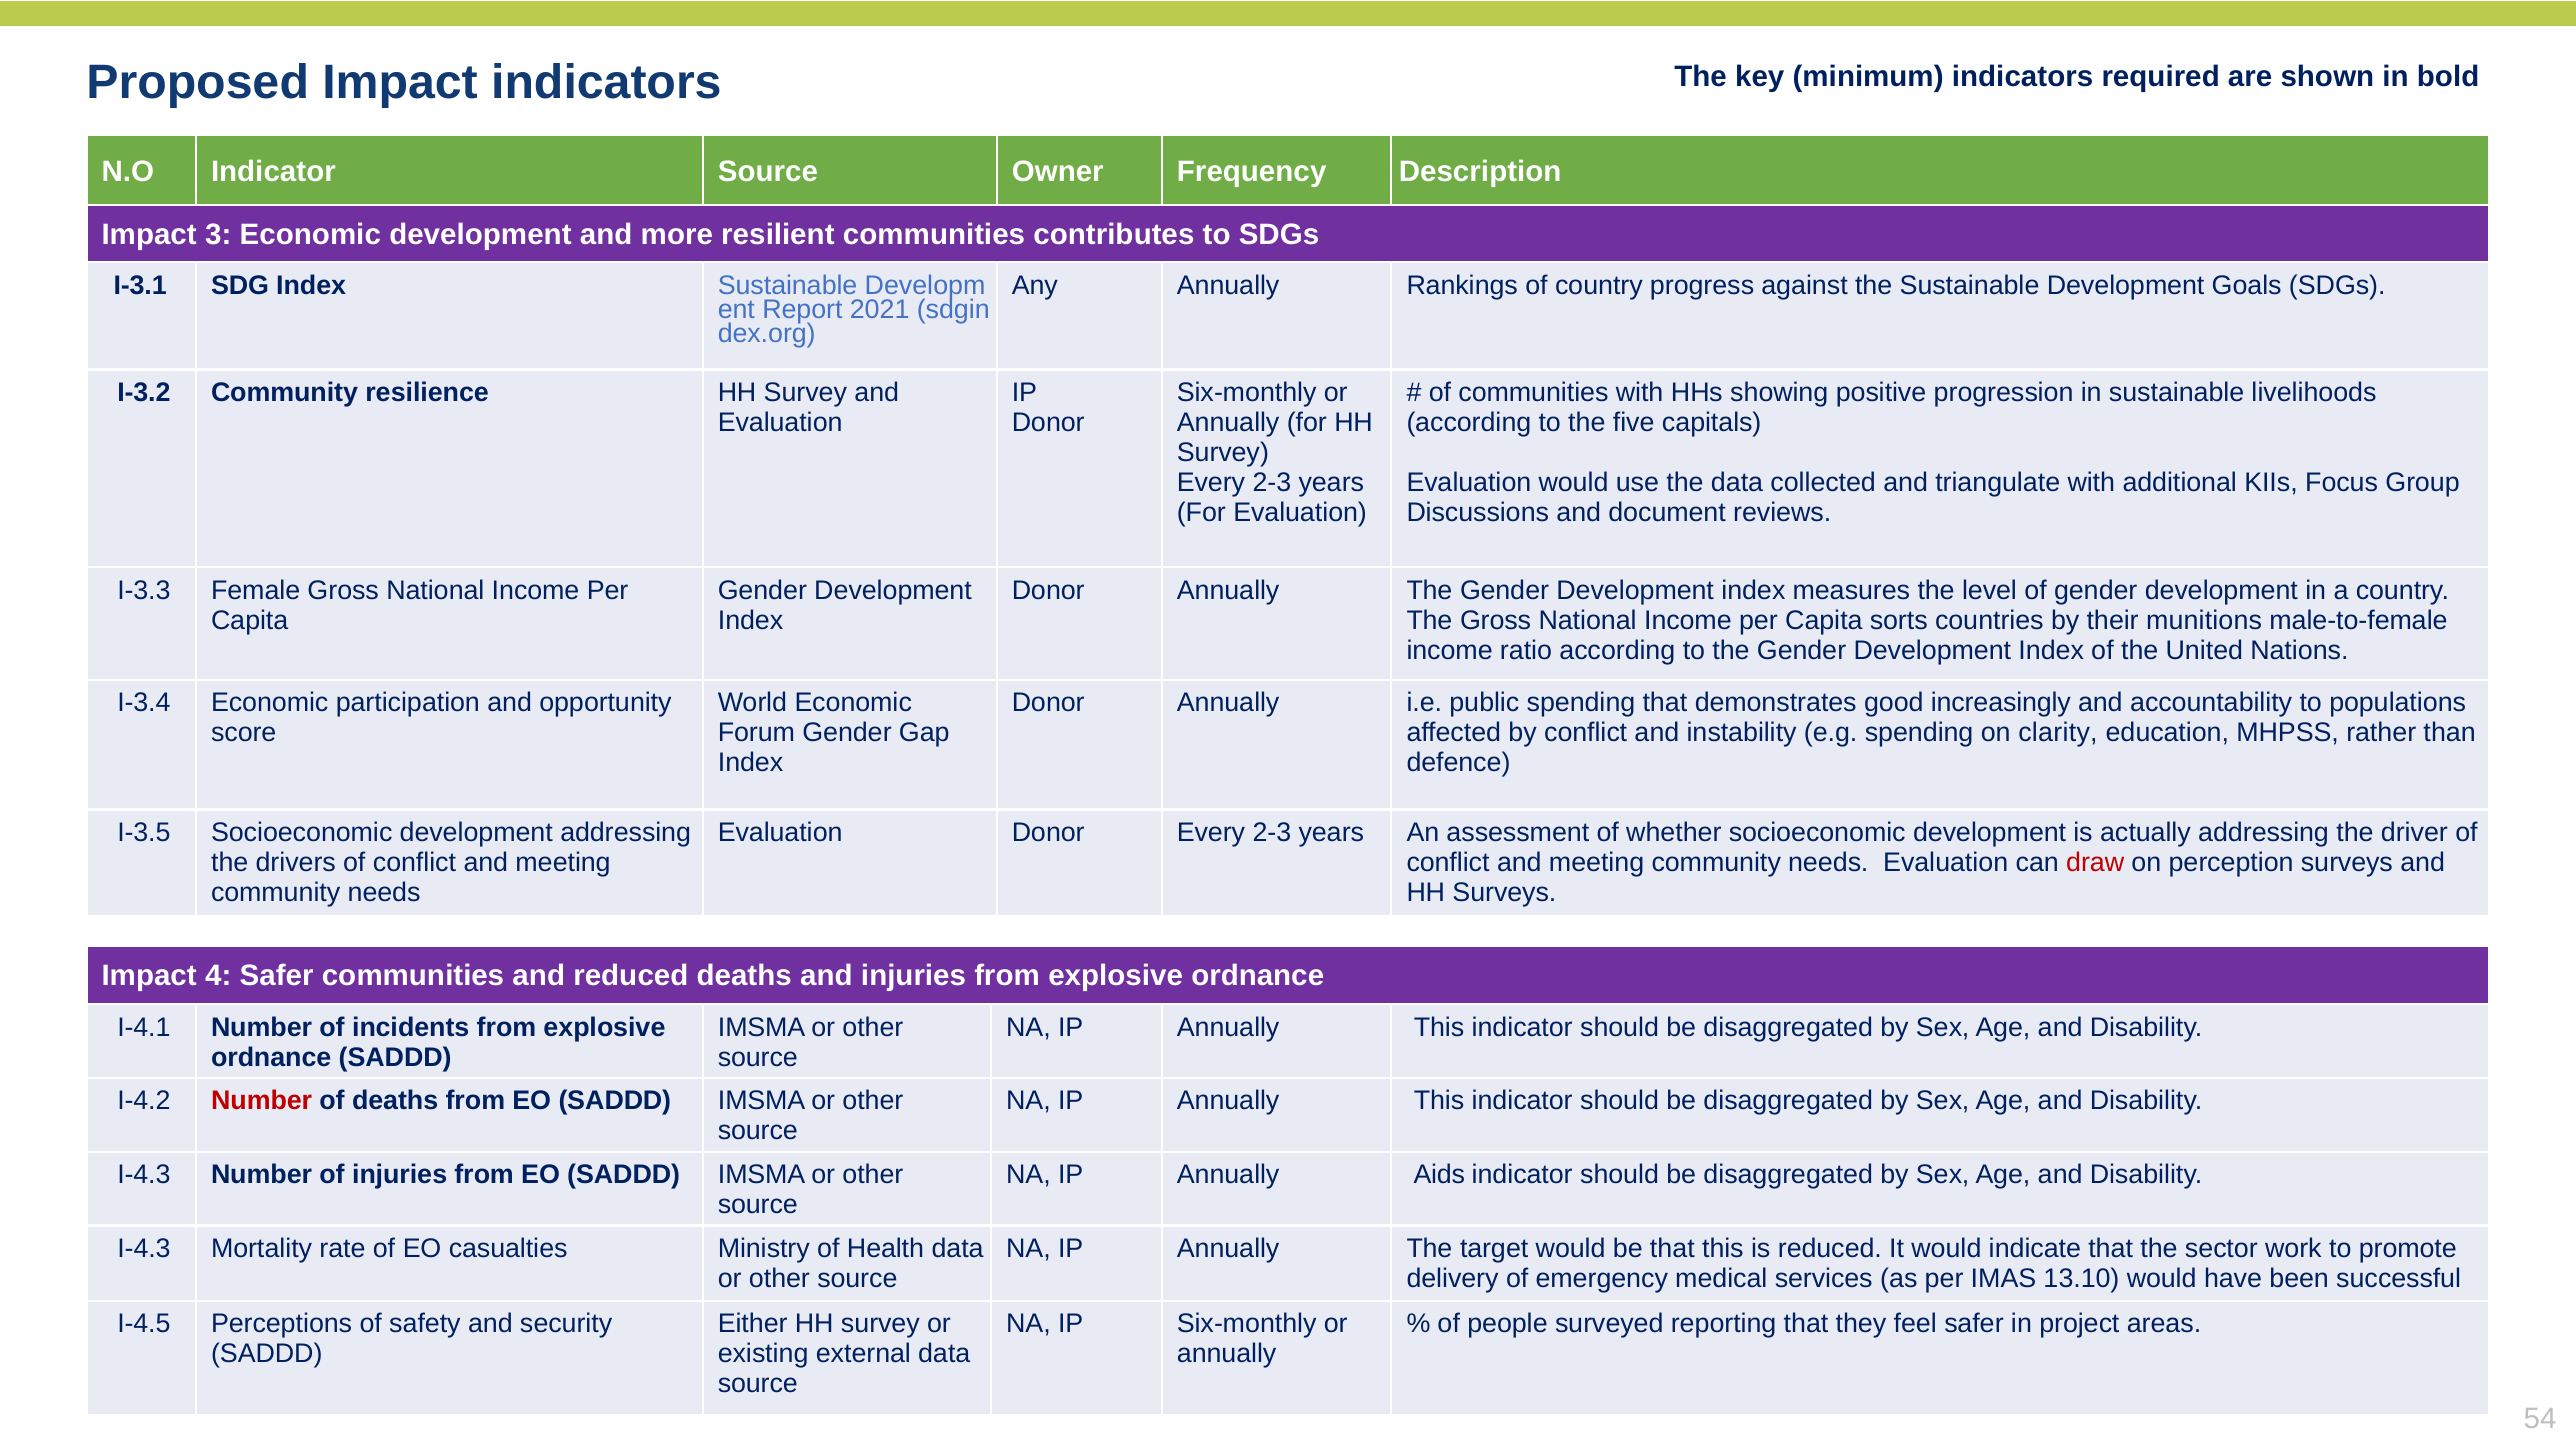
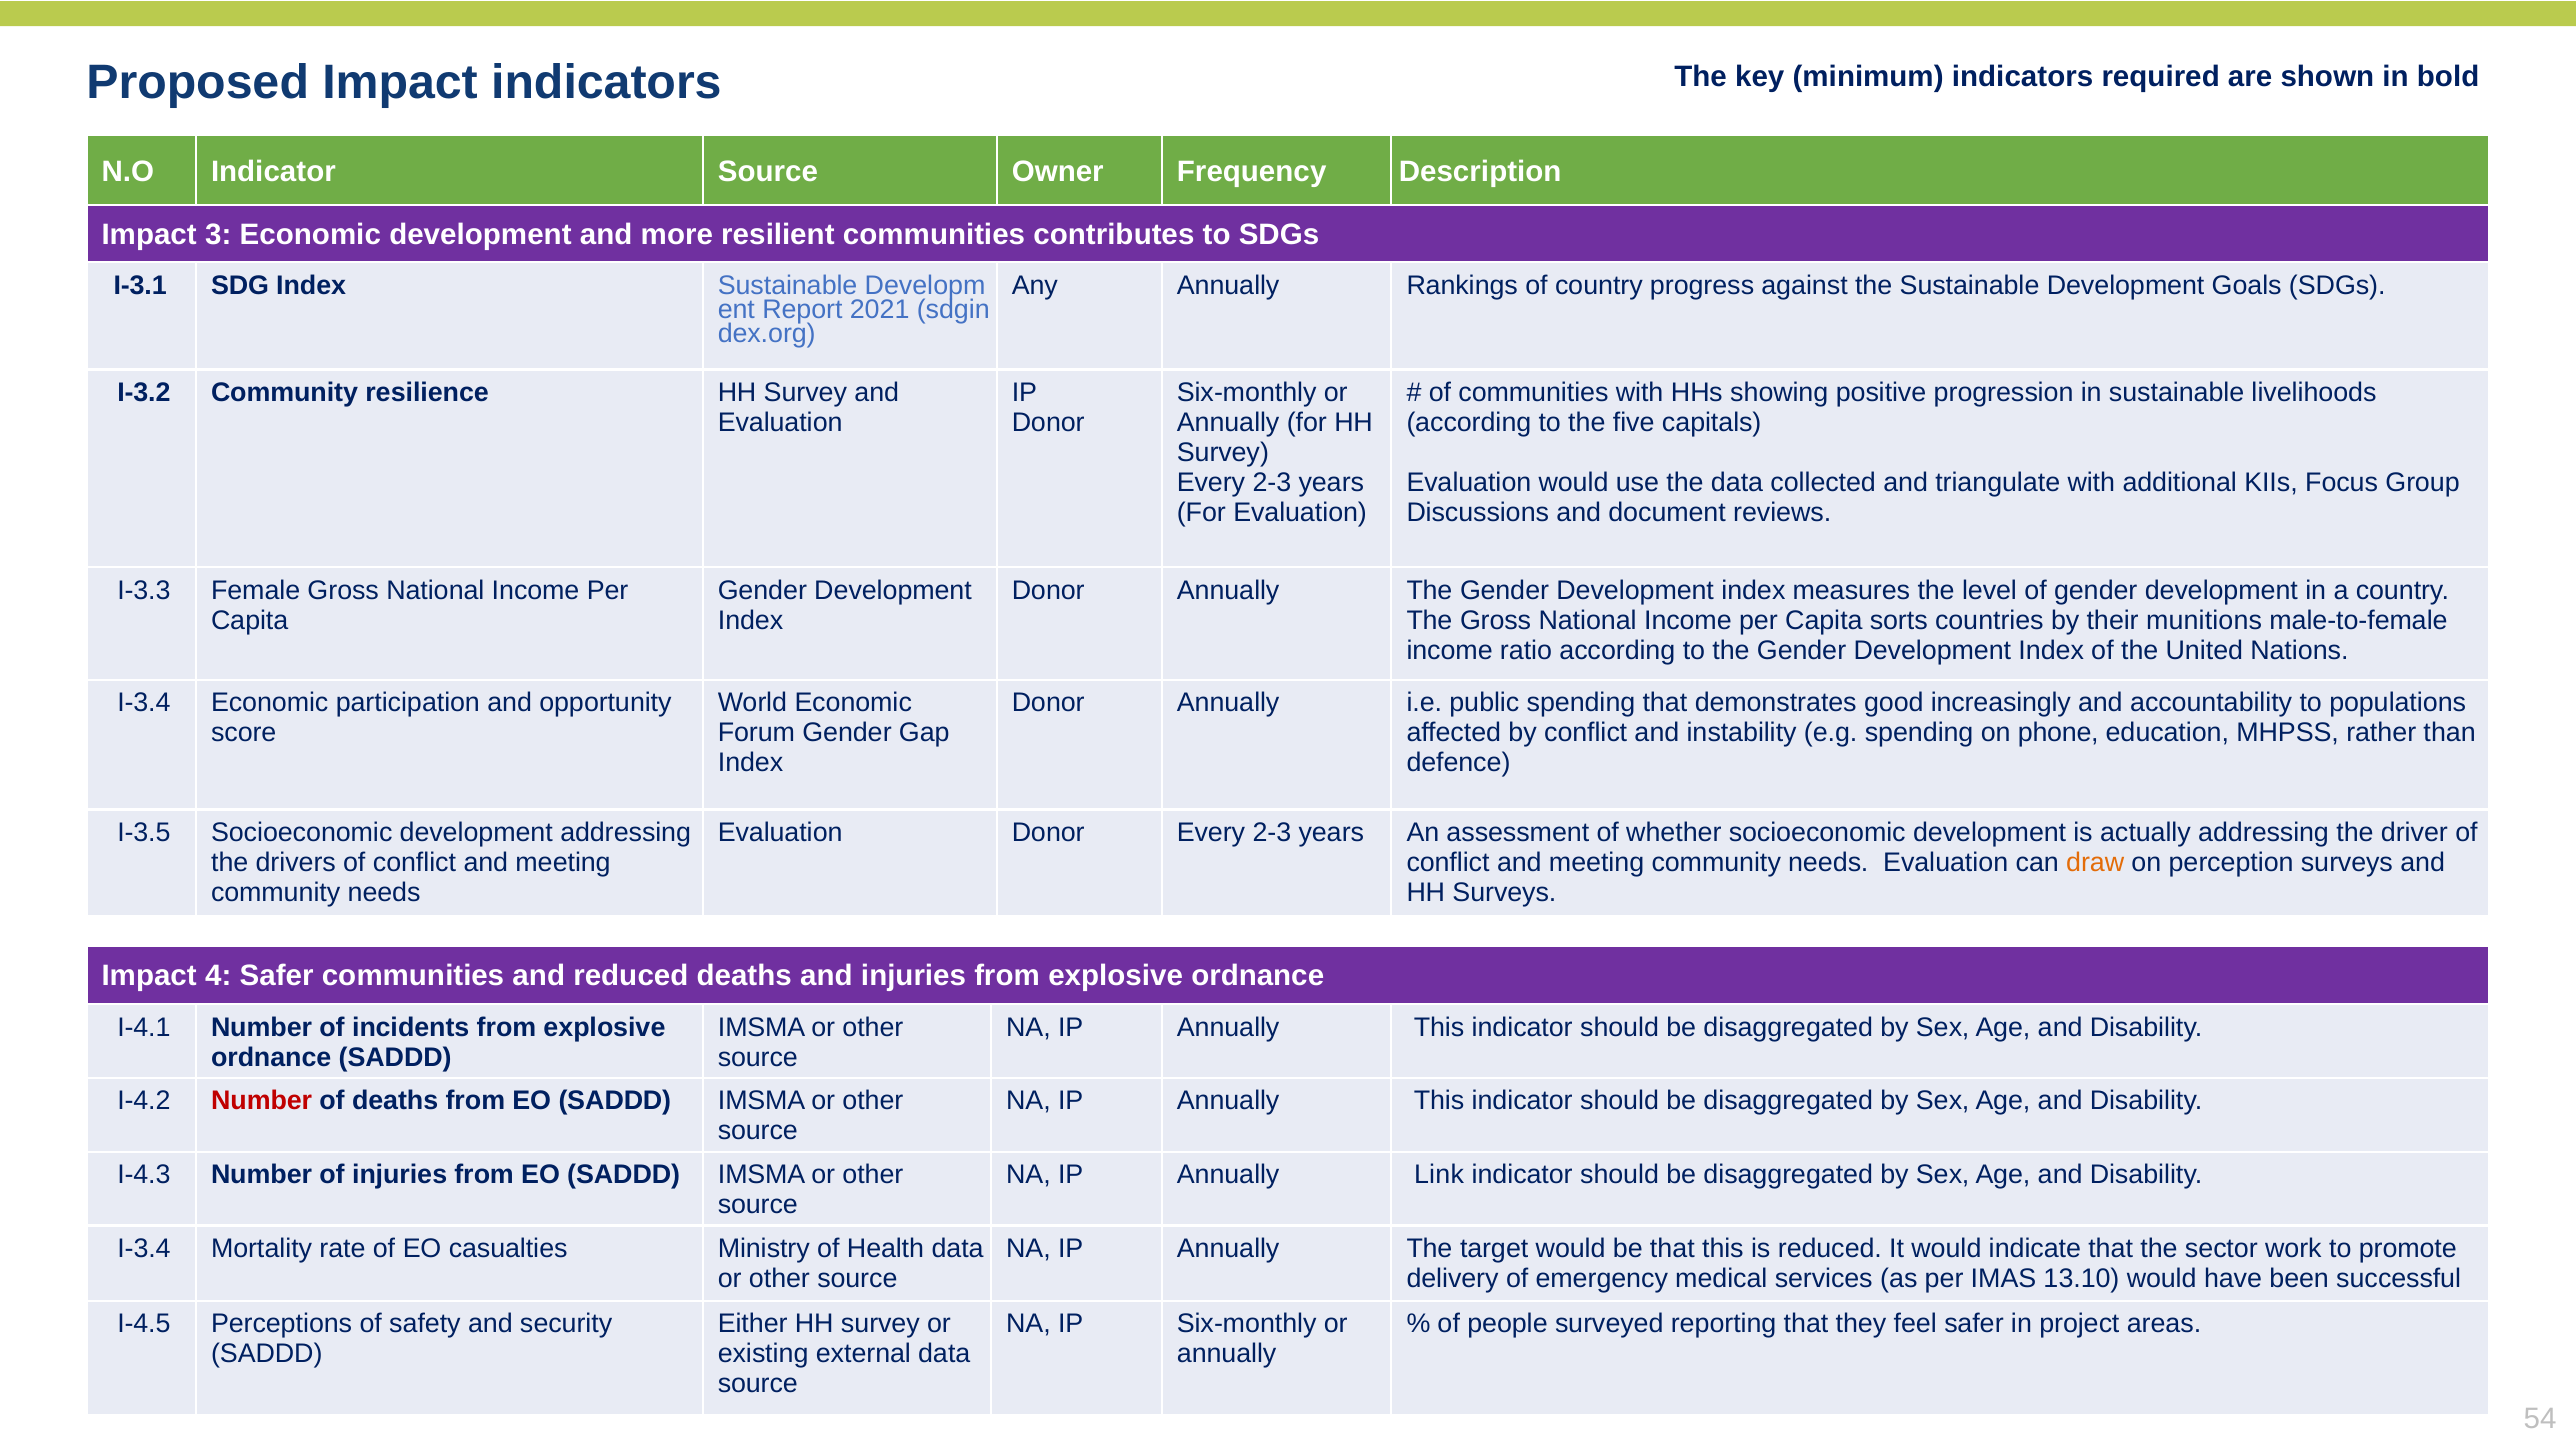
clarity: clarity -> phone
draw colour: red -> orange
Aids: Aids -> Link
I-4.3 at (144, 1248): I-4.3 -> I-3.4
